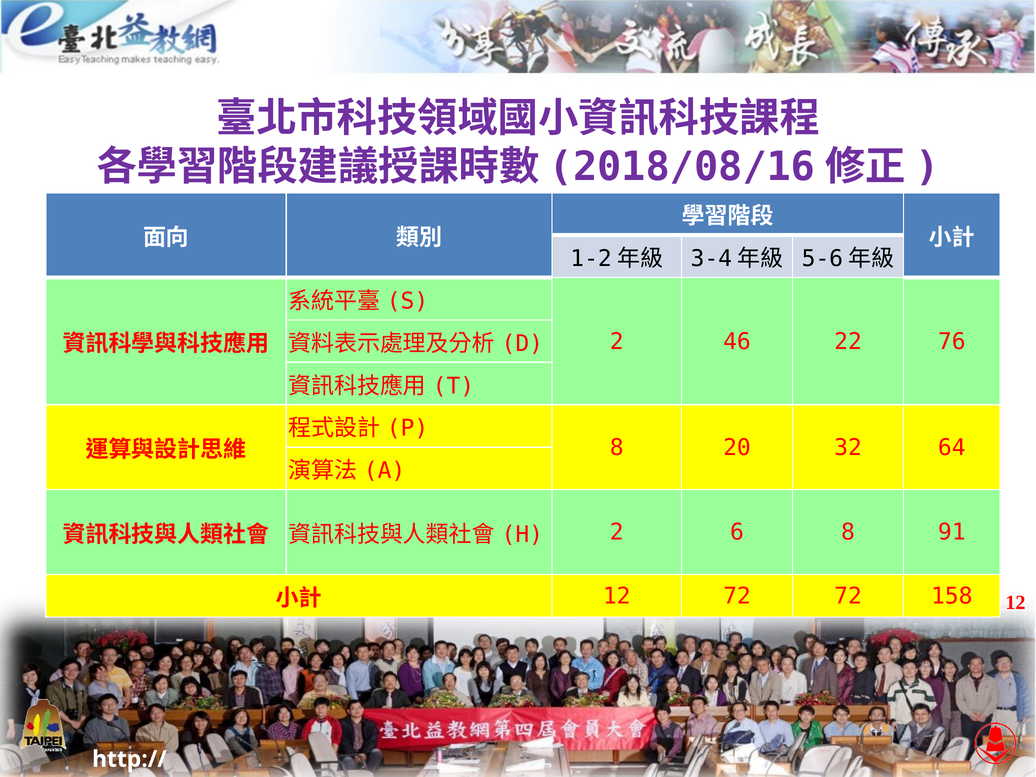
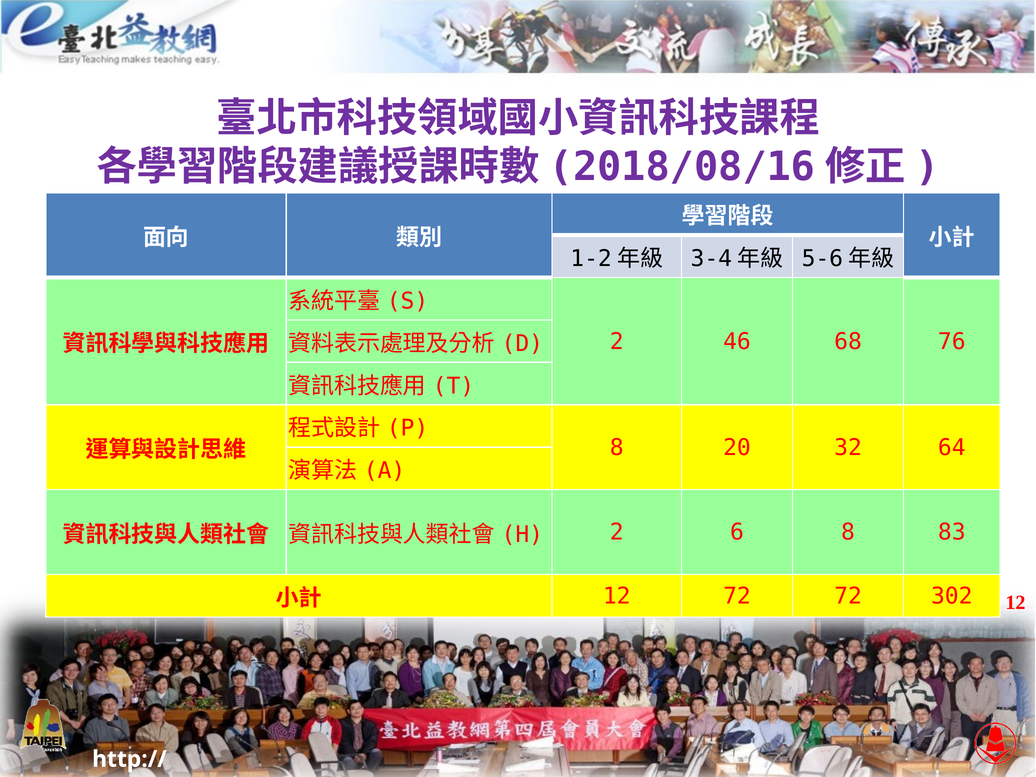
22: 22 -> 68
91: 91 -> 83
158: 158 -> 302
